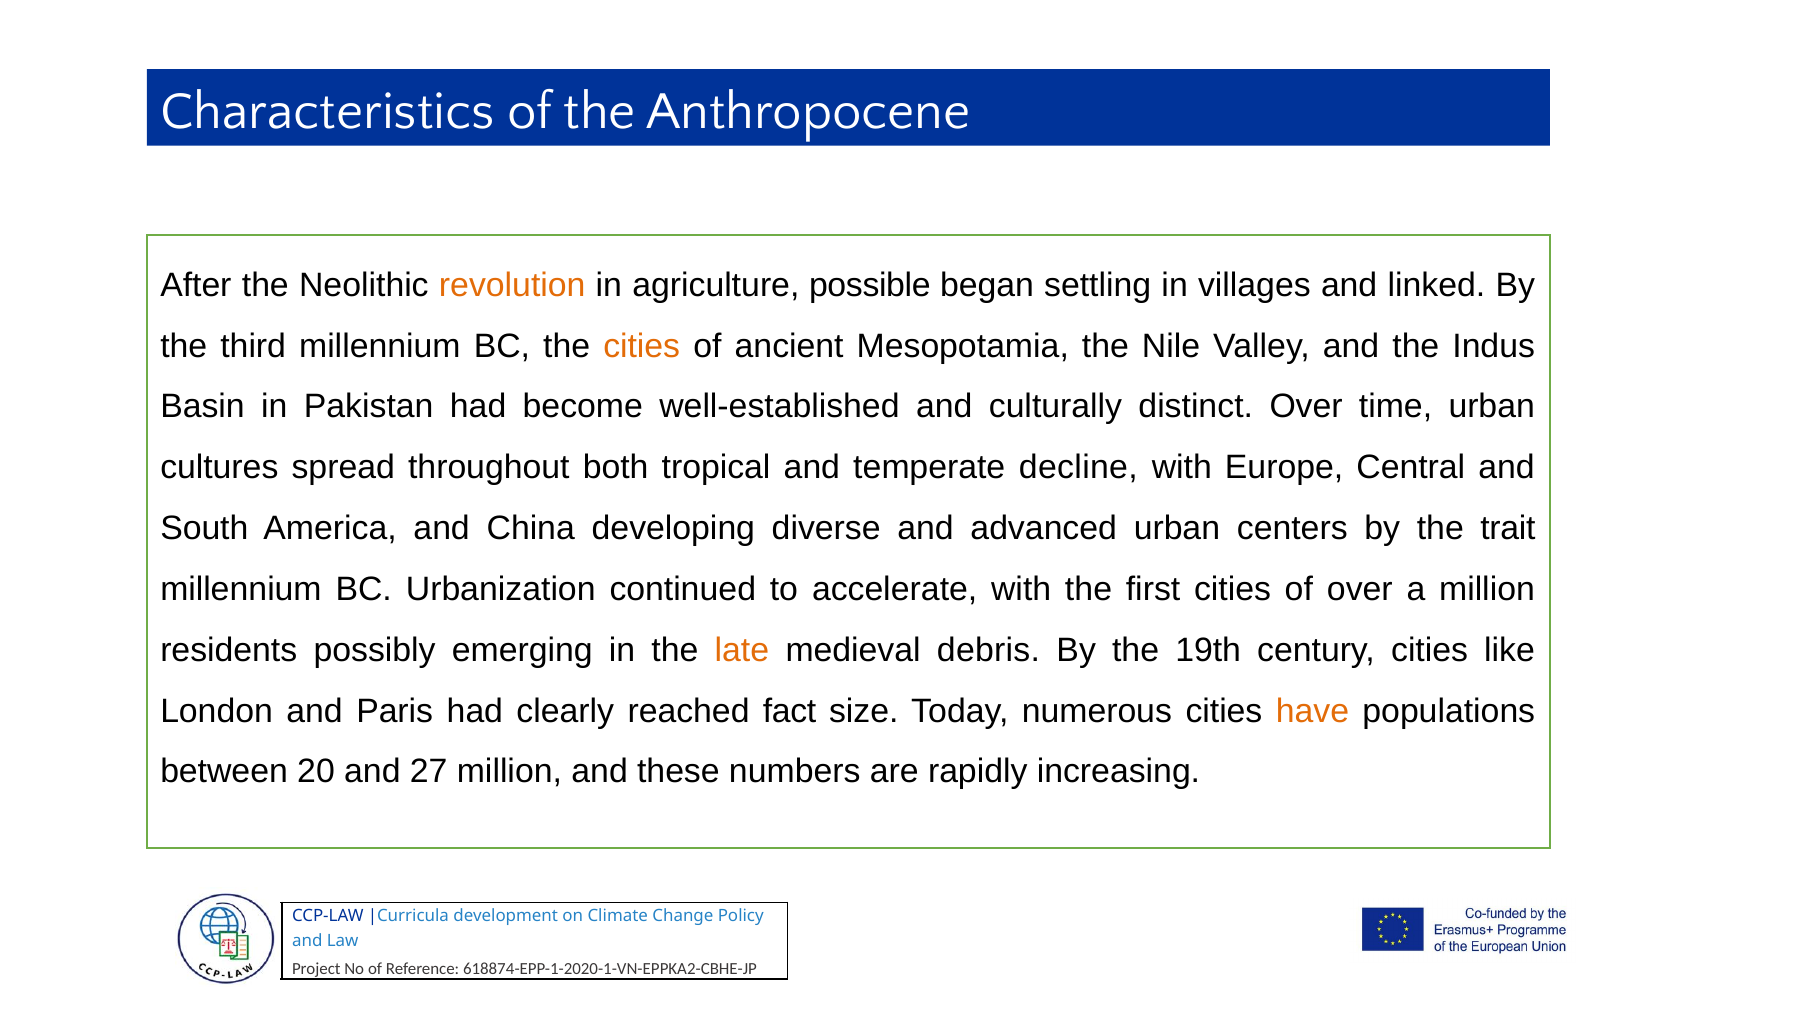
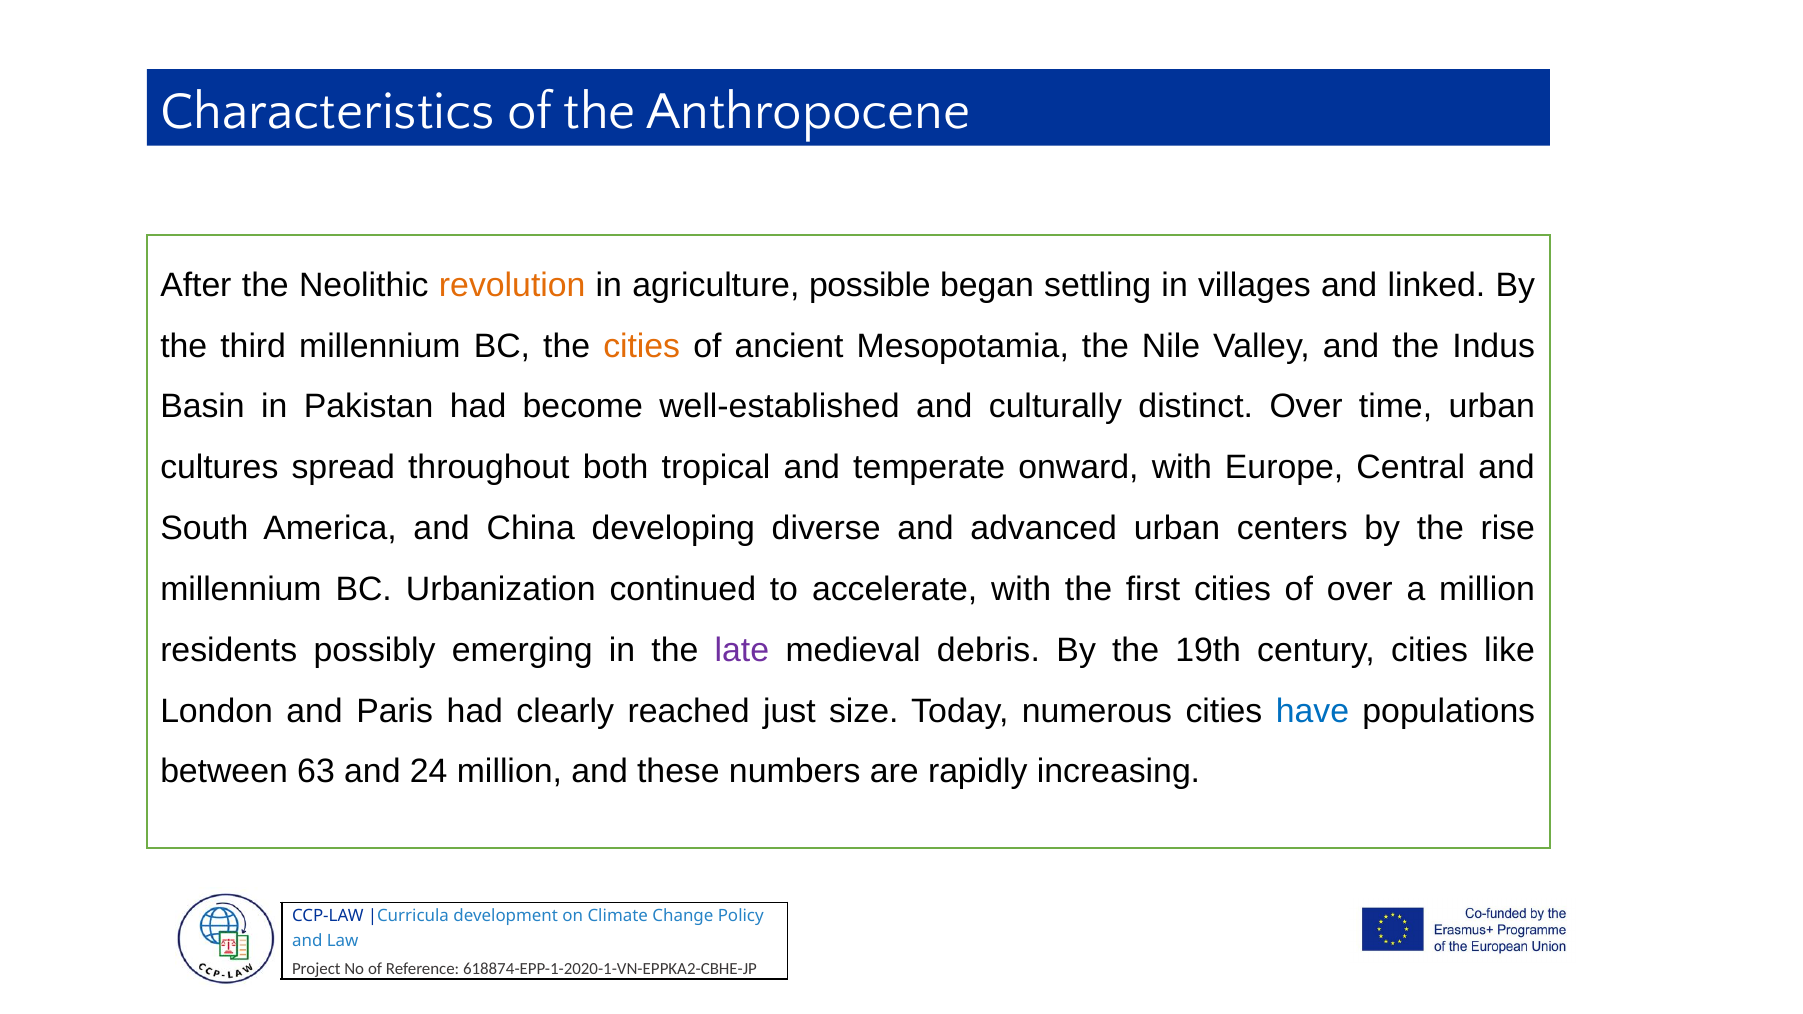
decline: decline -> onward
trait: trait -> rise
late colour: orange -> purple
fact: fact -> just
have colour: orange -> blue
20: 20 -> 63
27: 27 -> 24
